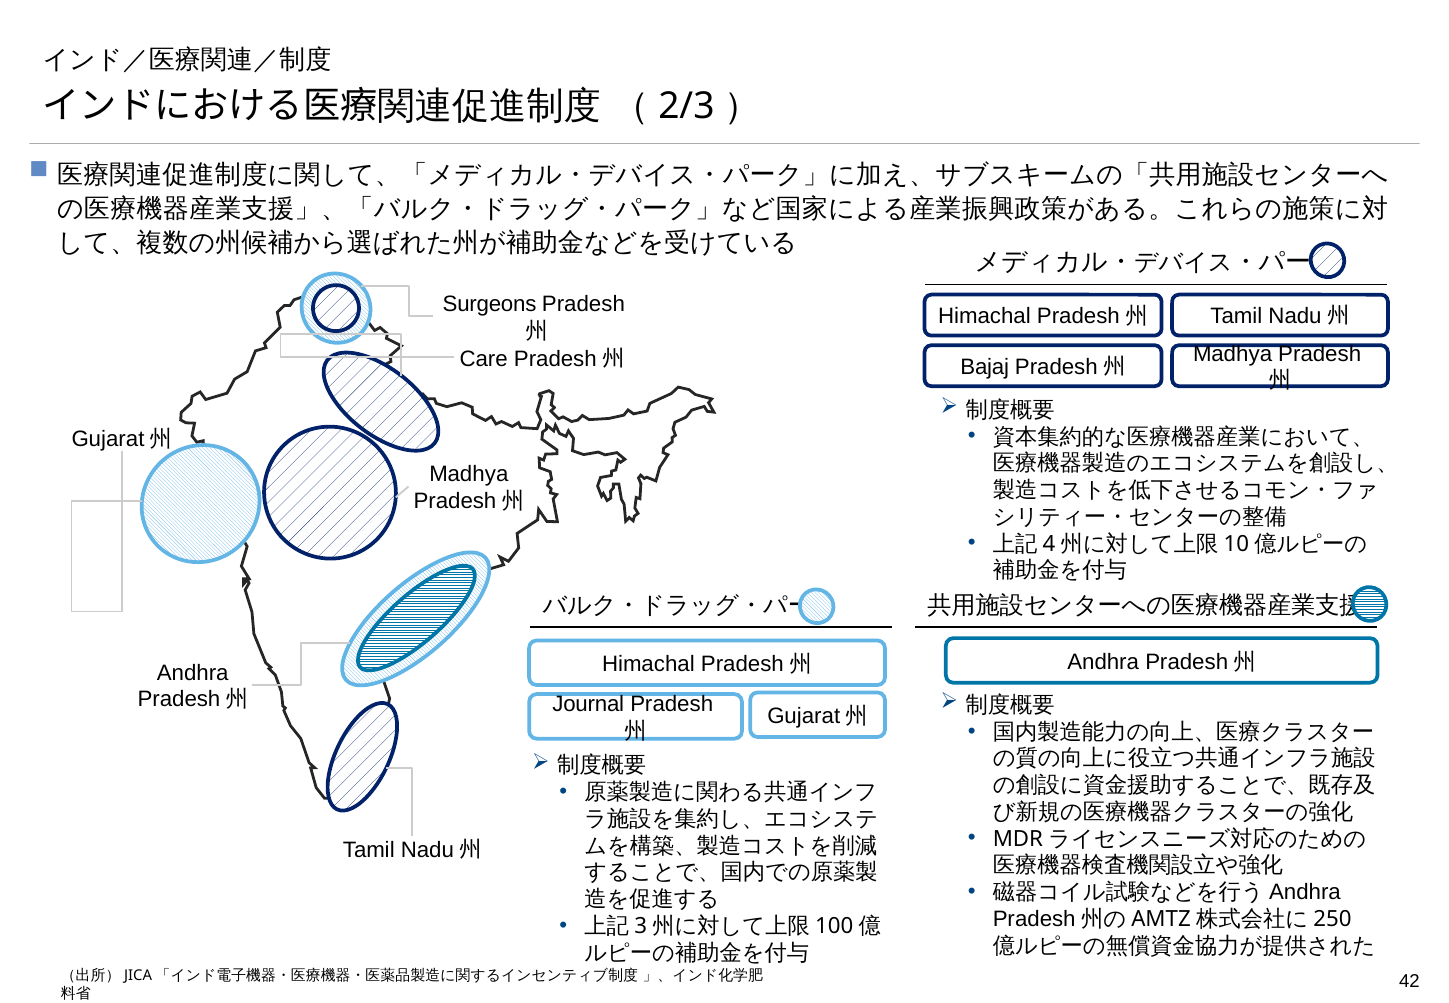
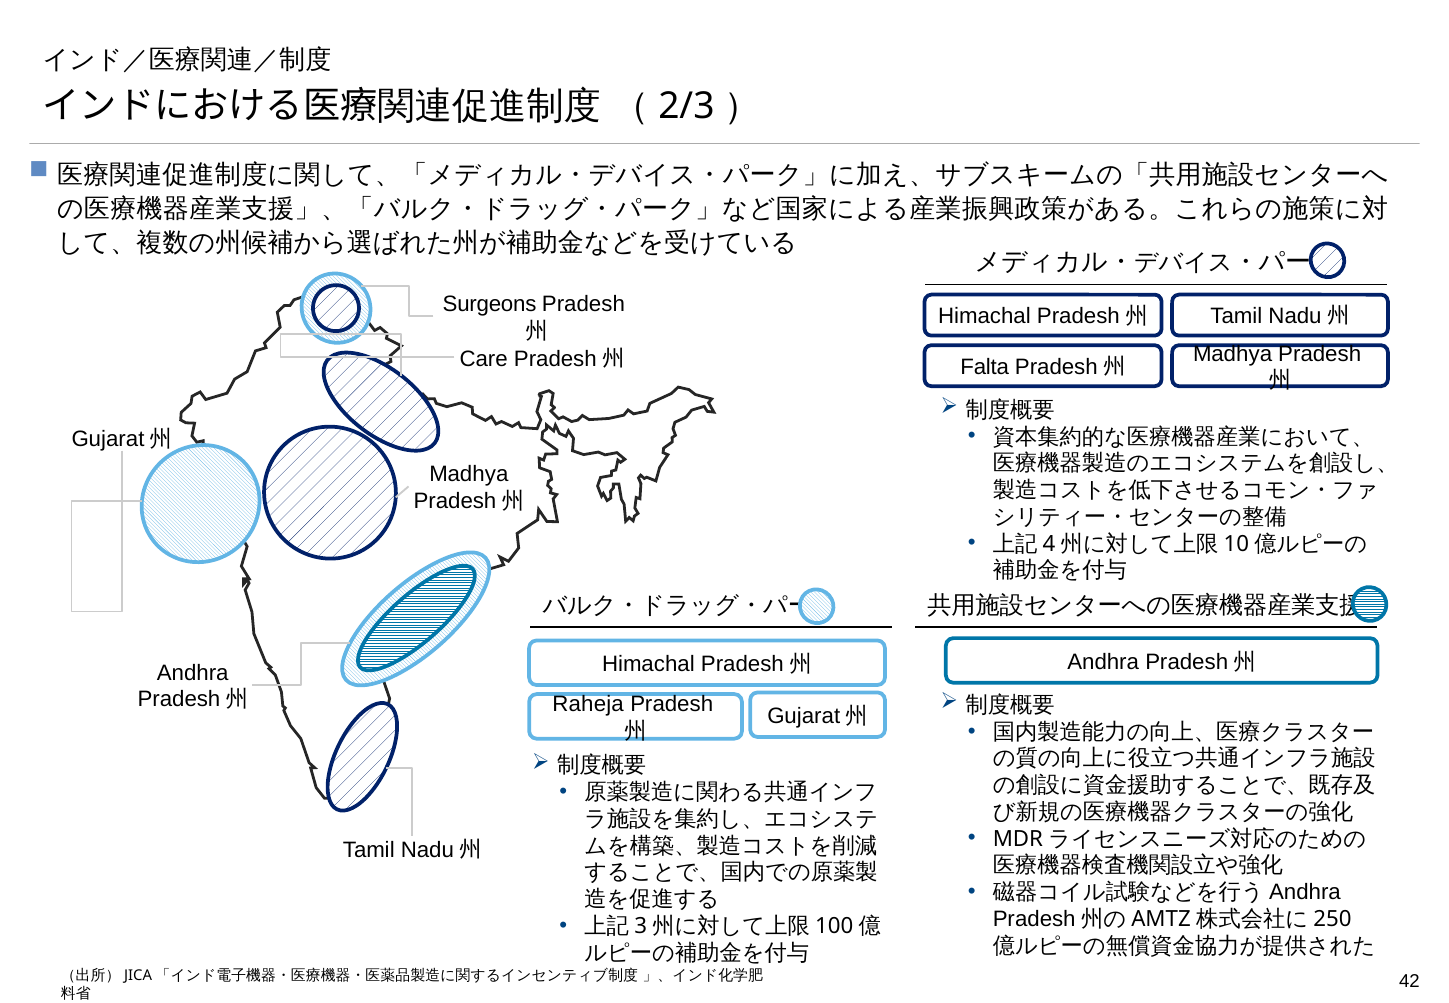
Bajaj: Bajaj -> Falta
Journal: Journal -> Raheja
